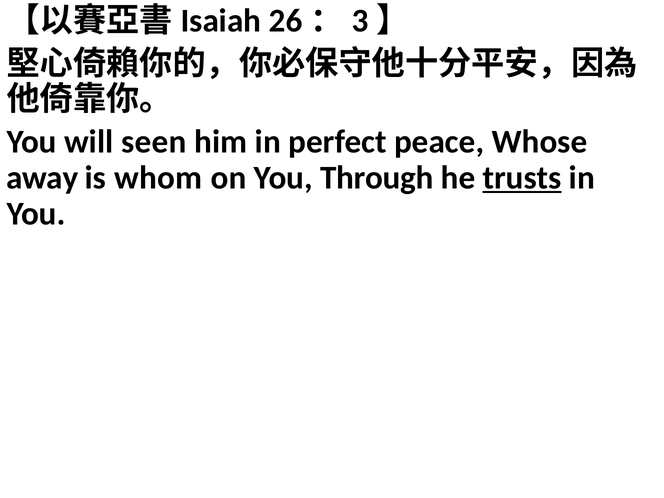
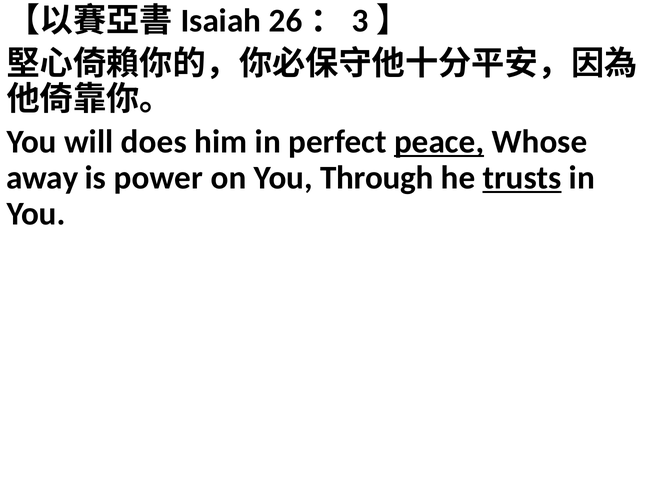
seen: seen -> does
peace underline: none -> present
whom: whom -> power
